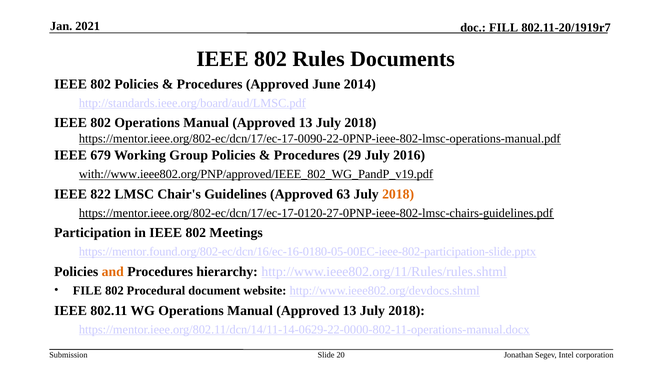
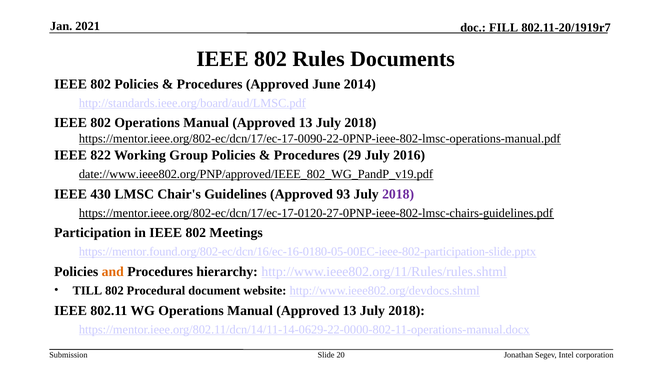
679: 679 -> 822
with://www.ieee802.org/PNP/approved/IEEE_802_WG_PandP_v19.pdf: with://www.ieee802.org/PNP/approved/IEEE_802_WG_PandP_v19.pdf -> date://www.ieee802.org/PNP/approved/IEEE_802_WG_PandP_v19.pdf
822: 822 -> 430
63: 63 -> 93
2018 at (398, 194) colour: orange -> purple
FILE: FILE -> TILL
